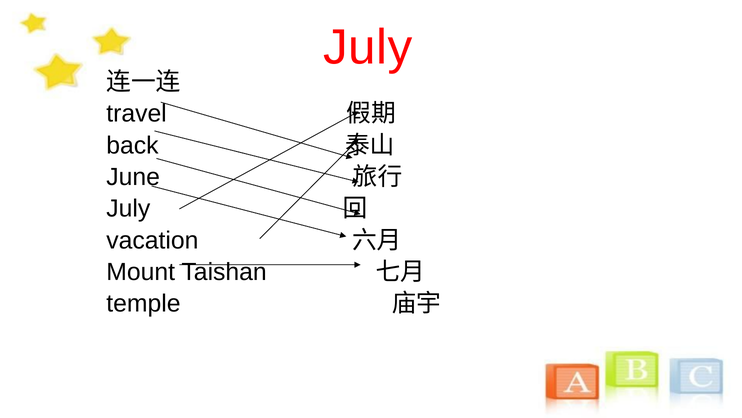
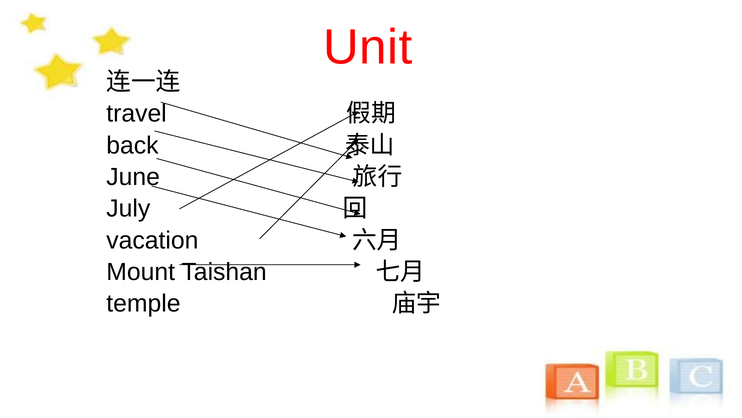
July at (368, 47): July -> Unit
